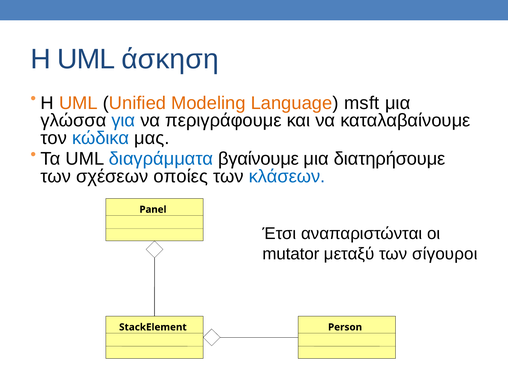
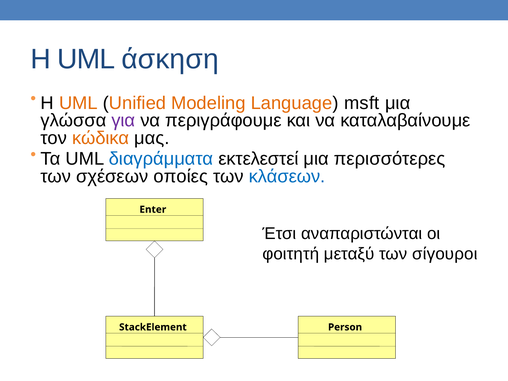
για colour: blue -> purple
κώδικα colour: blue -> orange
βγαίνουμε: βγαίνουμε -> εκτελεστεί
διατηρήσουμε: διατηρήσουμε -> περισσότερες
Panel: Panel -> Enter
mutator: mutator -> φοιτητή
